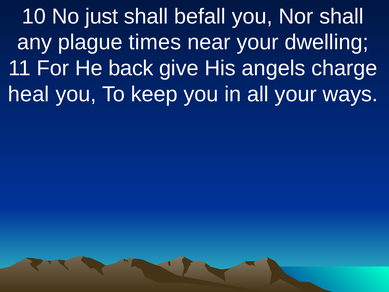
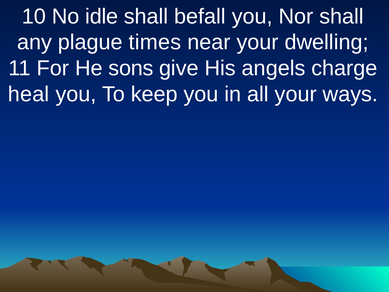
just: just -> idle
back: back -> sons
